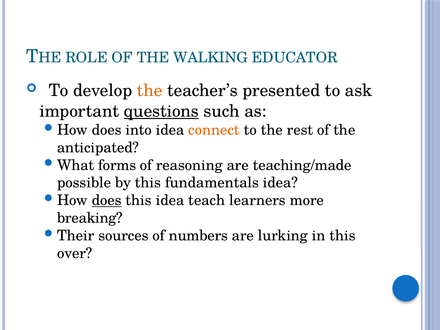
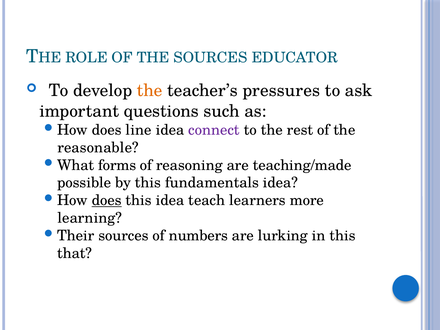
THE WALKING: WALKING -> SOURCES
presented: presented -> pressures
questions underline: present -> none
into: into -> line
connect colour: orange -> purple
anticipated: anticipated -> reasonable
breaking: breaking -> learning
over: over -> that
